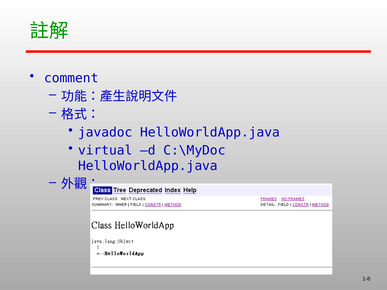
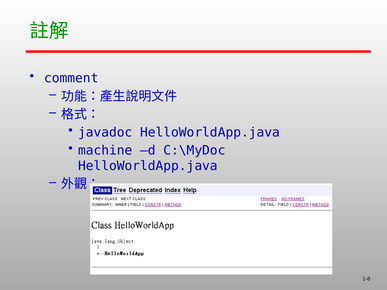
virtual: virtual -> machine
